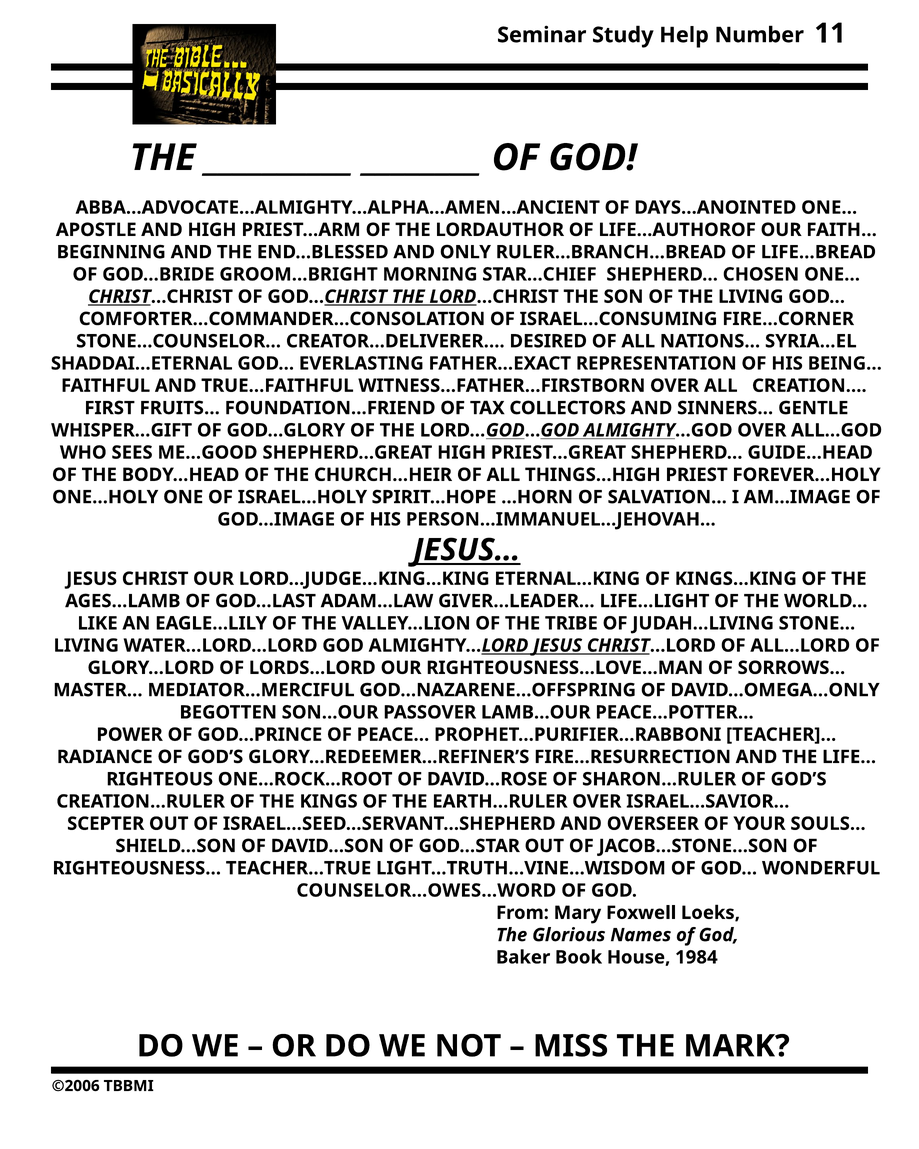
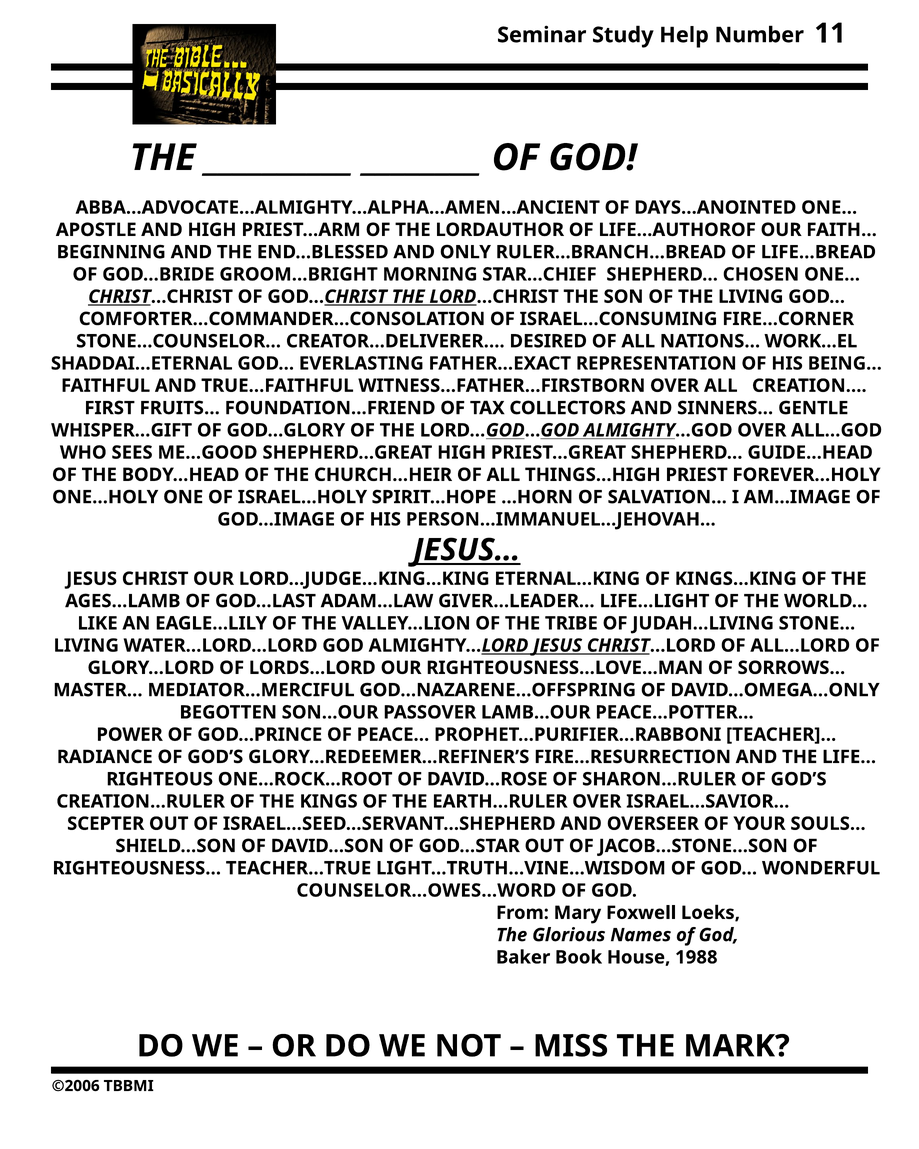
SYRIA…EL: SYRIA…EL -> WORK…EL
1984: 1984 -> 1988
